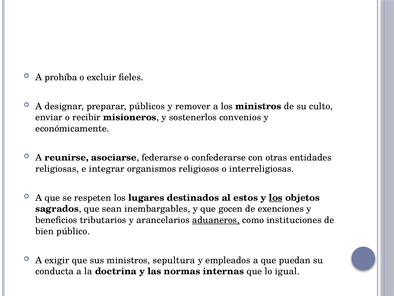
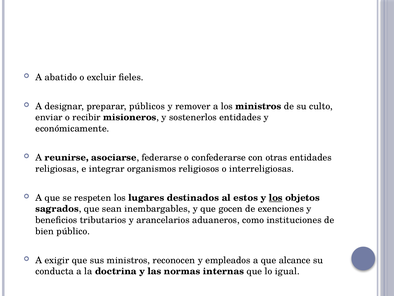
prohíba: prohíba -> abatido
sostenerlos convenios: convenios -> entidades
aduaneros underline: present -> none
sepultura: sepultura -> reconocen
puedan: puedan -> alcance
